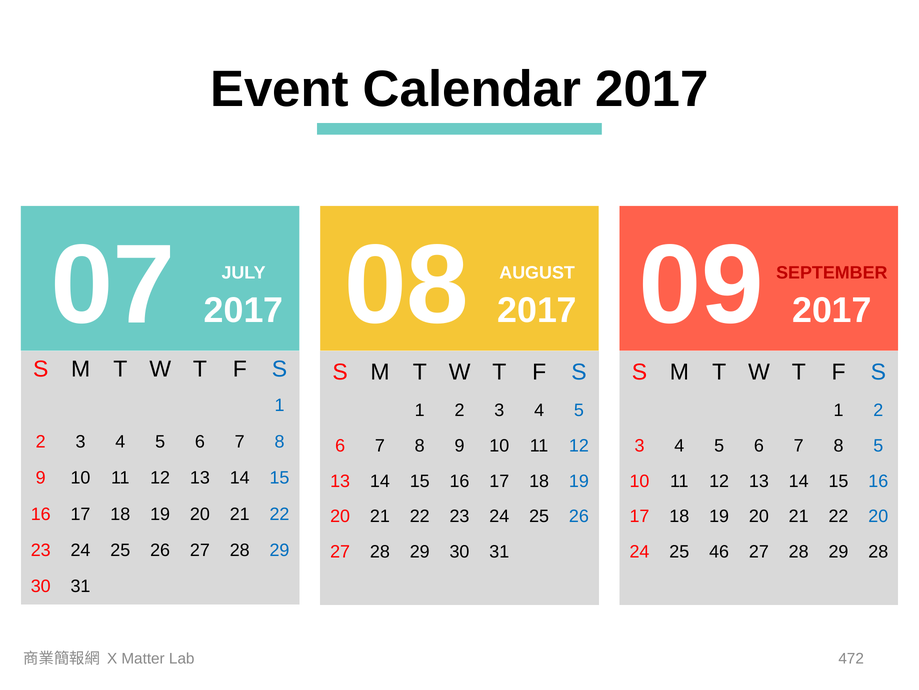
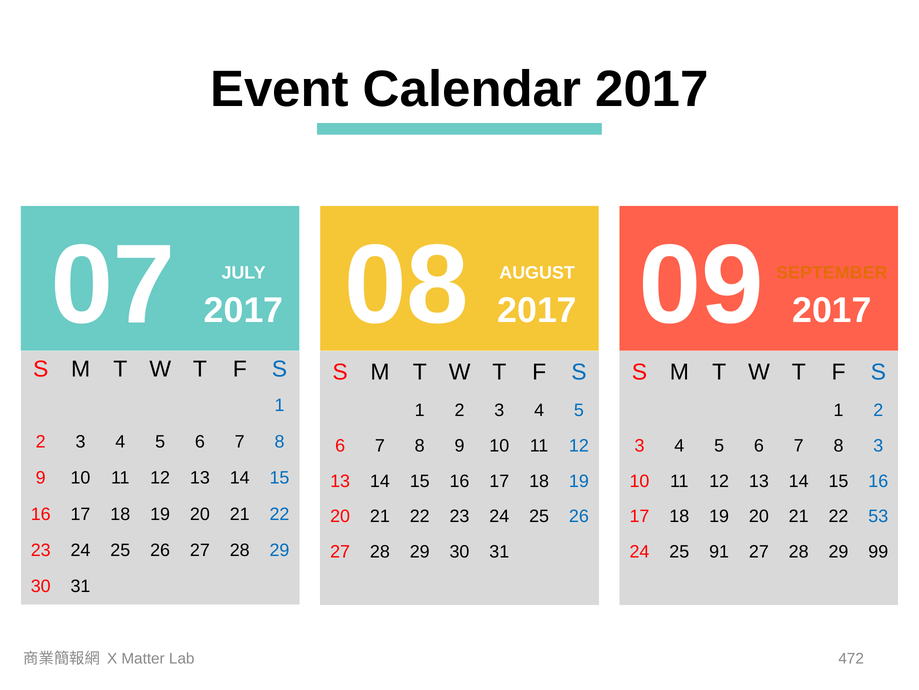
SEPTEMBER colour: red -> orange
8 5: 5 -> 3
22 20: 20 -> 53
46: 46 -> 91
29 28: 28 -> 99
